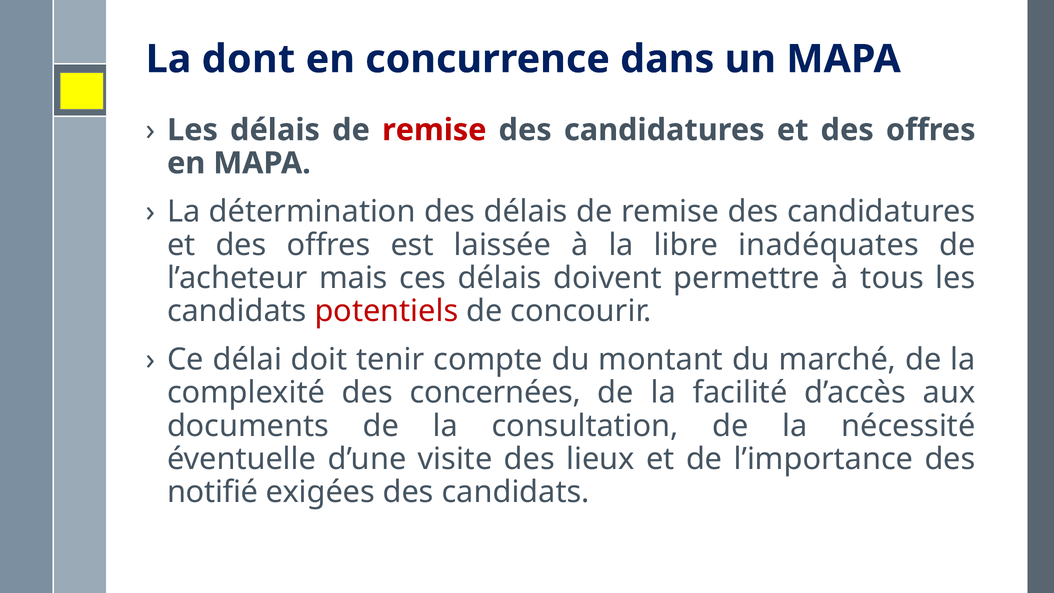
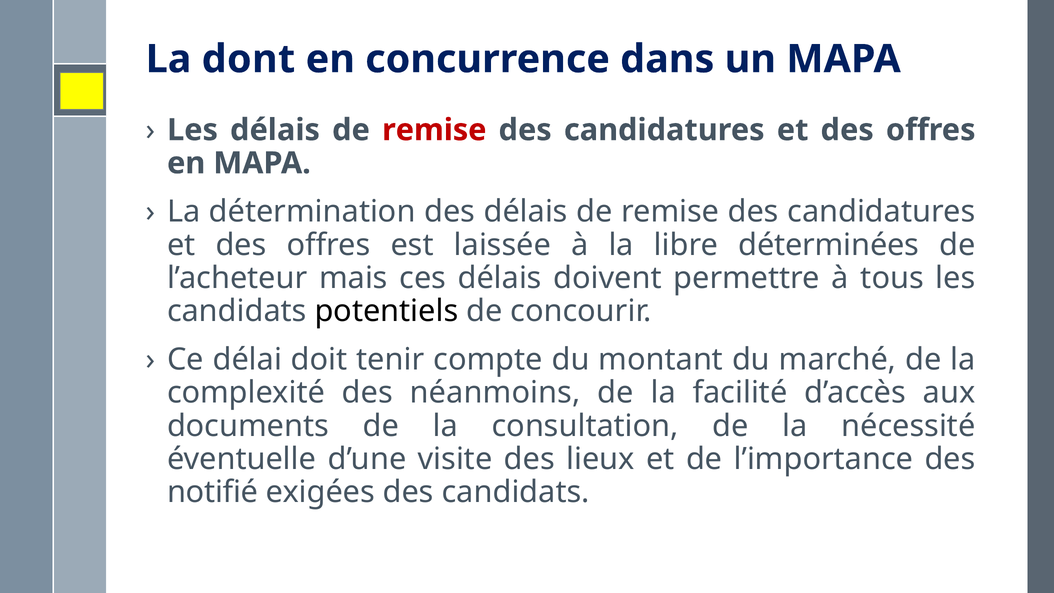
inadéquates: inadéquates -> déterminées
potentiels colour: red -> black
concernées: concernées -> néanmoins
